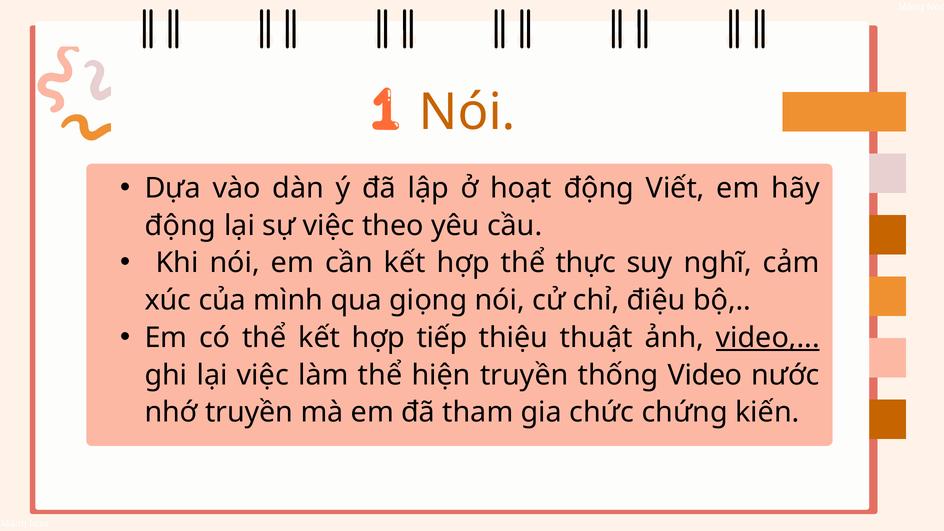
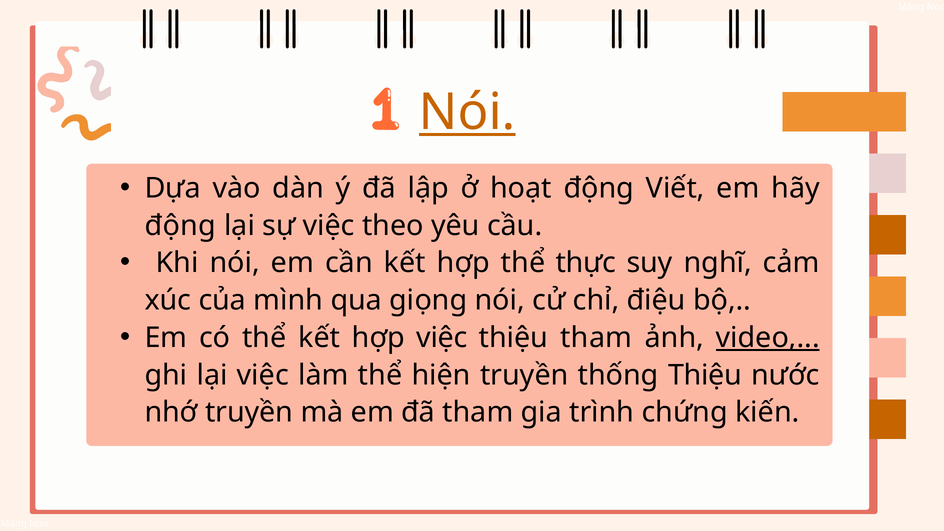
Nói at (467, 113) underline: none -> present
hợp tiếp: tiếp -> việc
thiệu thuật: thuật -> tham
thống Video: Video -> Thiệu
chức: chức -> trình
